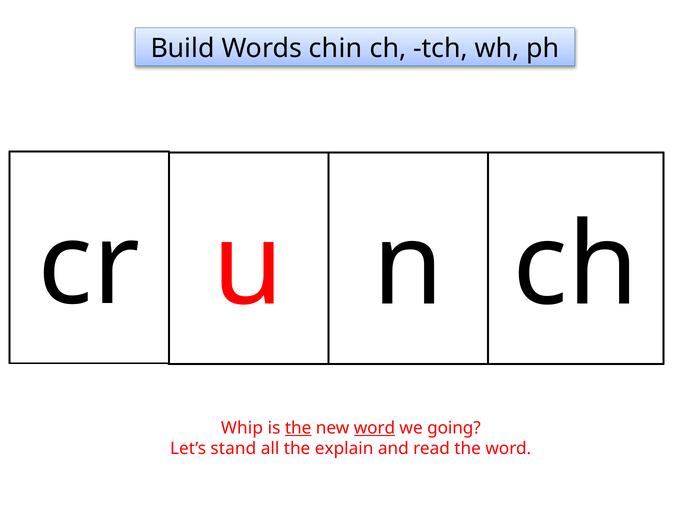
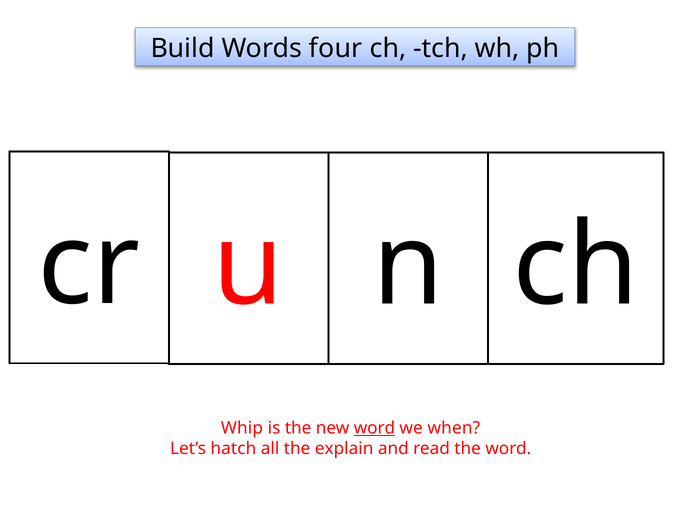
chin: chin -> four
the at (298, 428) underline: present -> none
going: going -> when
stand: stand -> hatch
